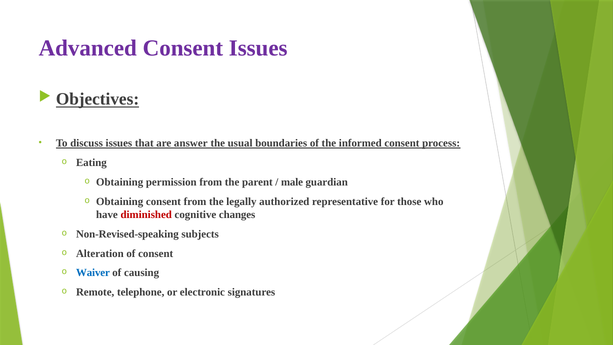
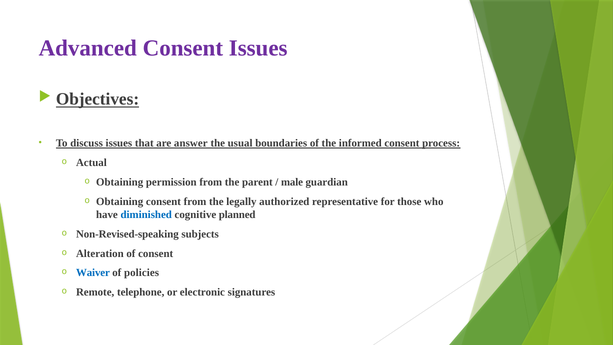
Eating: Eating -> Actual
diminished colour: red -> blue
changes: changes -> planned
causing: causing -> policies
